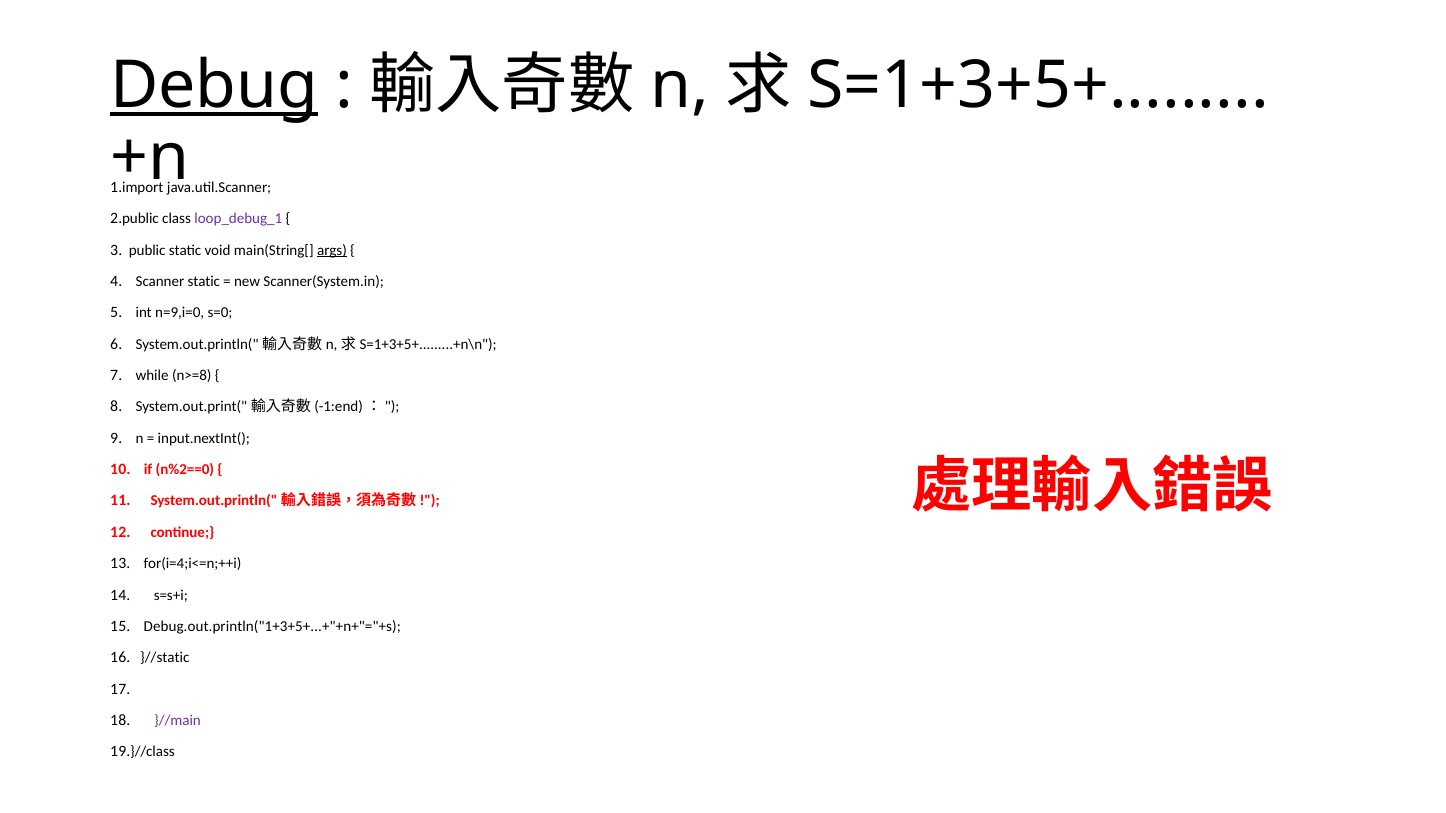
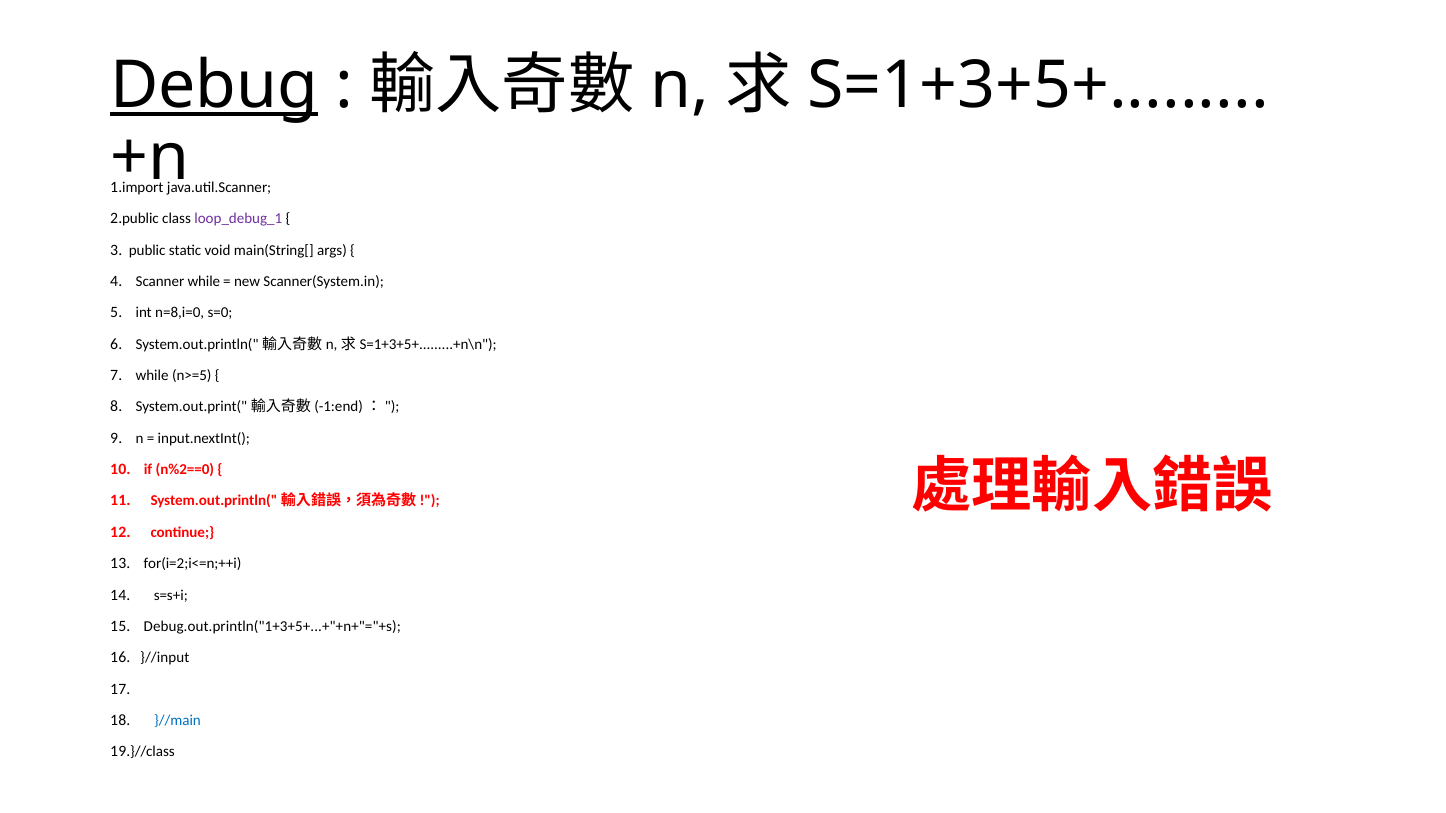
args underline: present -> none
Scanner static: static -> while
n=9,i=0: n=9,i=0 -> n=8,i=0
n>=8: n>=8 -> n>=5
for(i=4;i<=n;++i: for(i=4;i<=n;++i -> for(i=2;i<=n;++i
}//static: }//static -> }//input
}//main colour: purple -> blue
